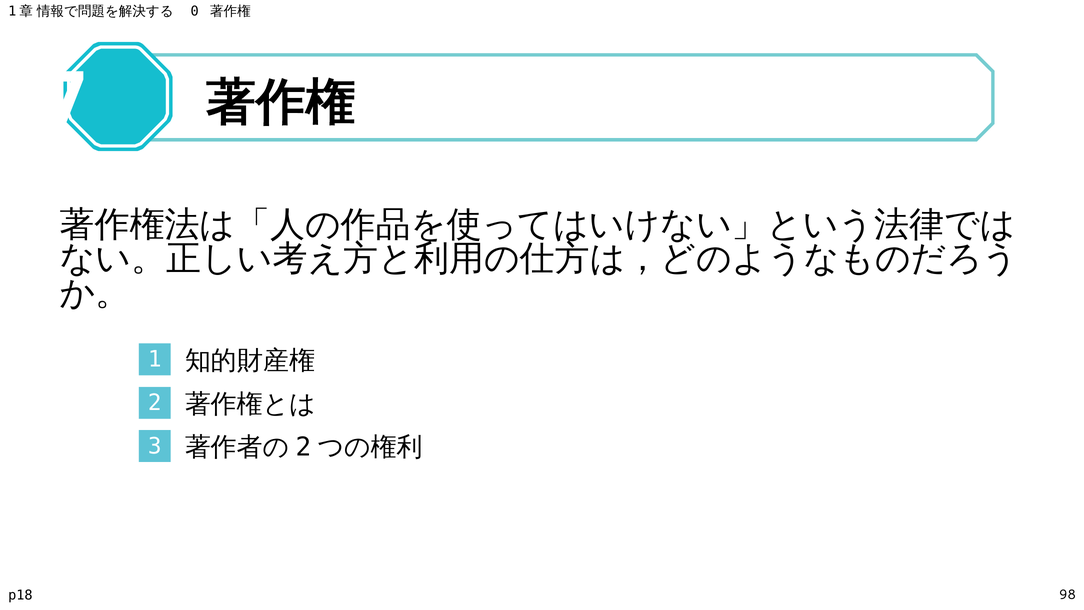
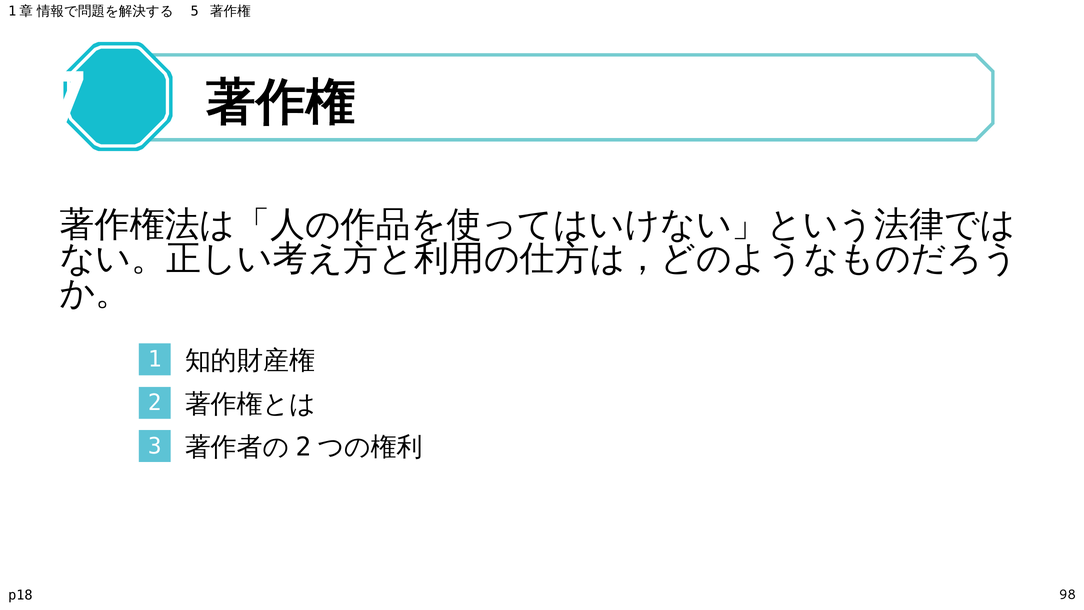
0: 0 -> 5
